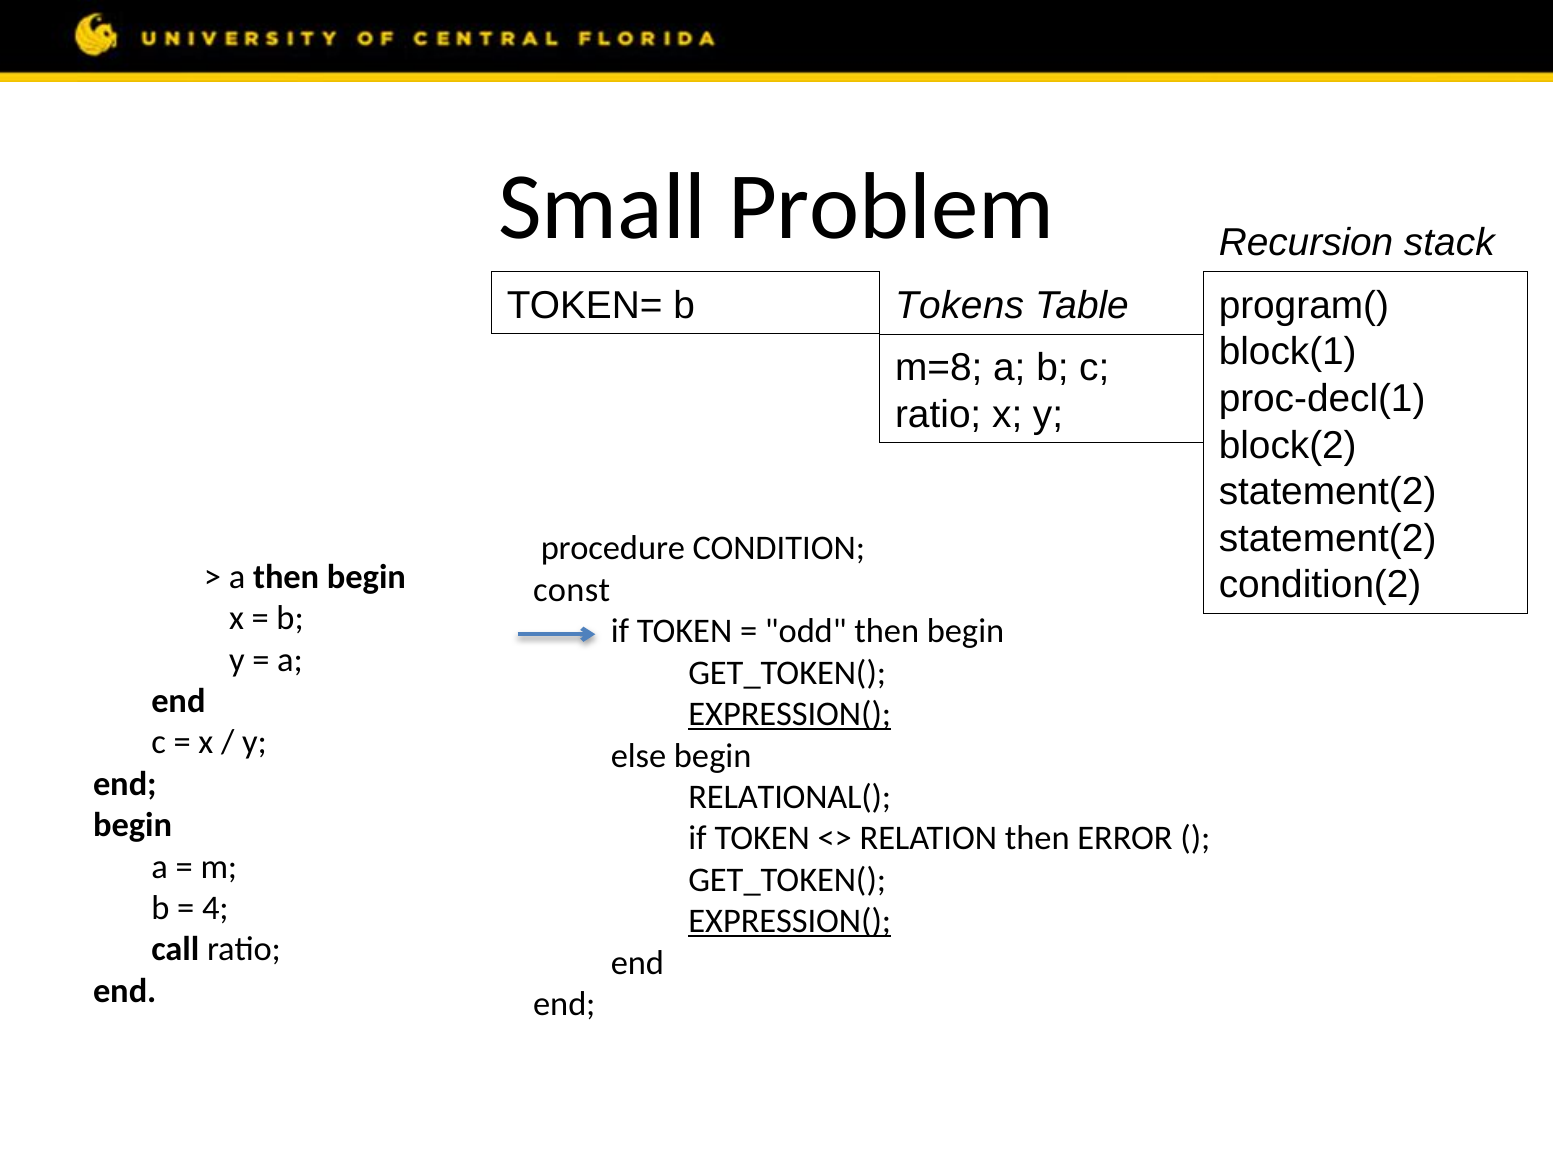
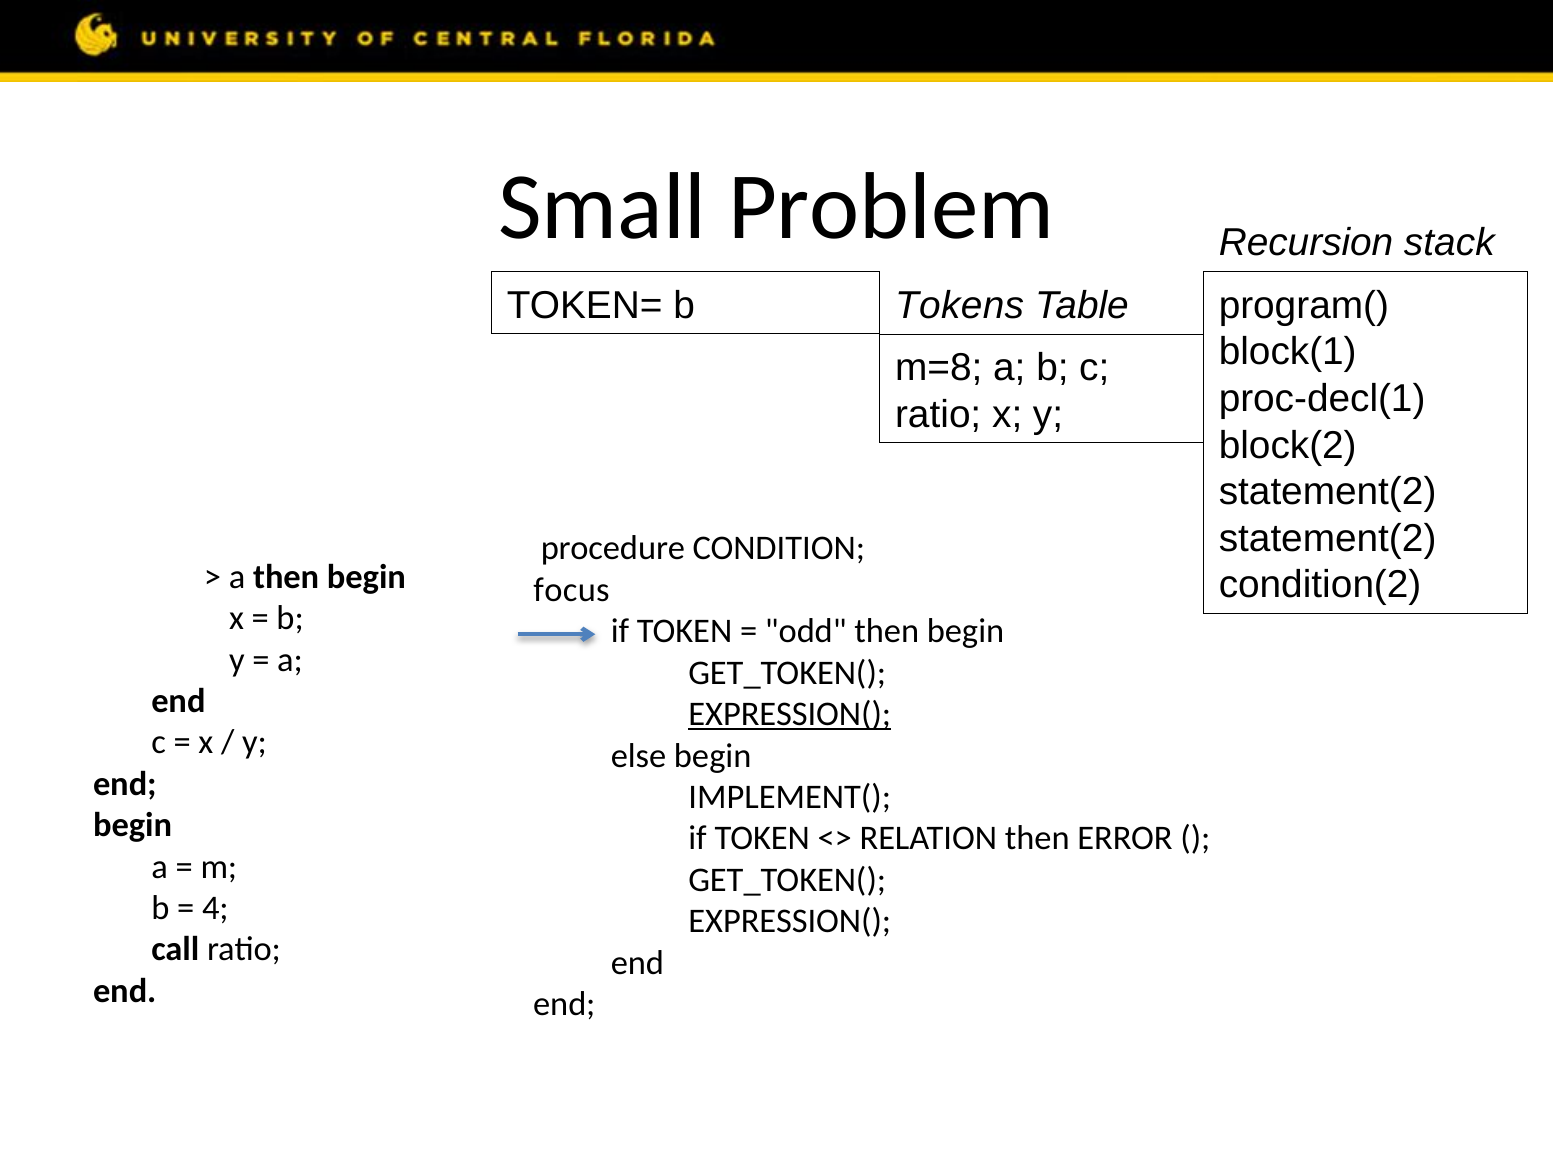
const at (572, 590): const -> focus
RELATIONAL(: RELATIONAL( -> IMPLEMENT(
EXPRESSION( at (790, 921) underline: present -> none
